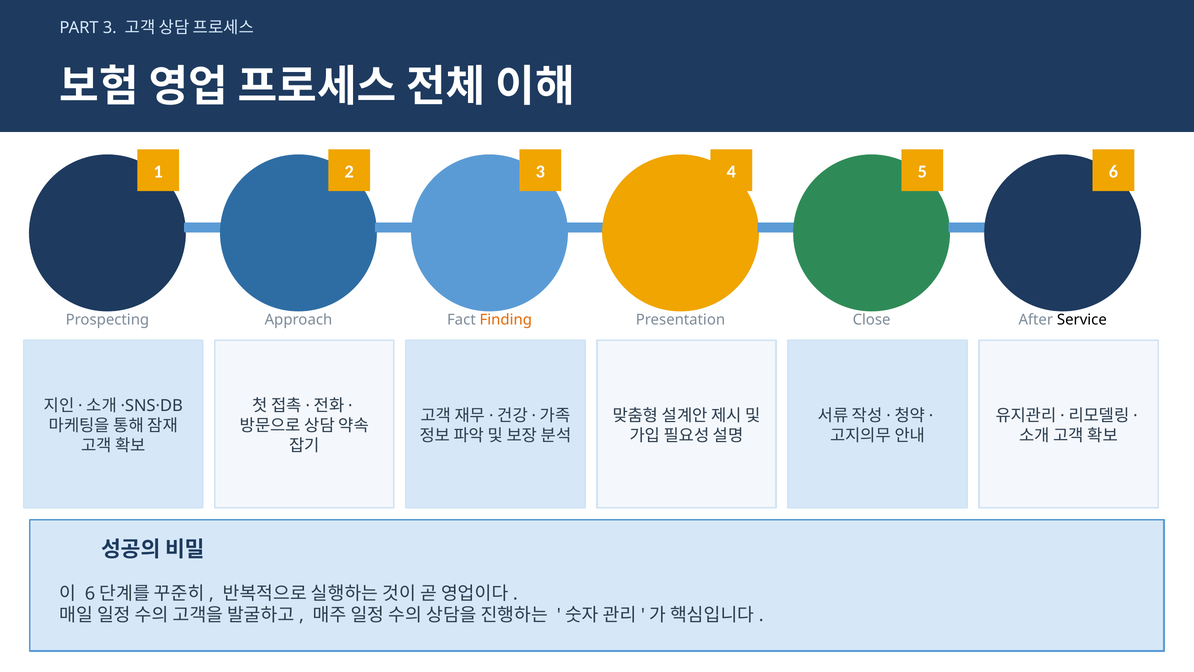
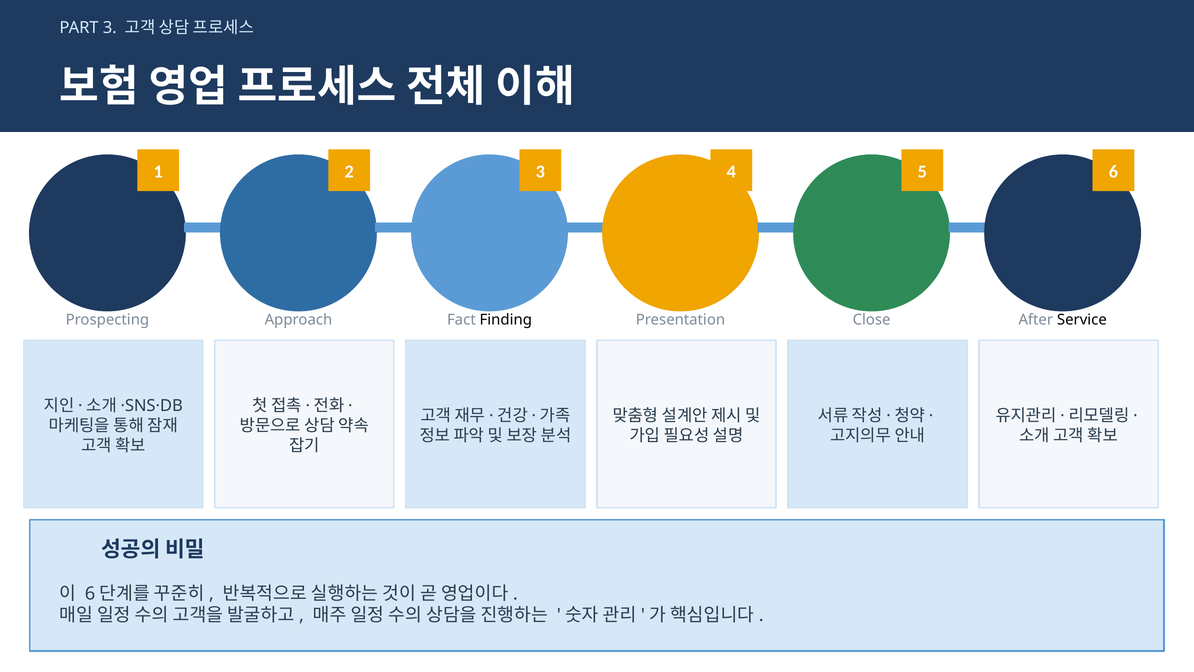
Finding colour: orange -> black
